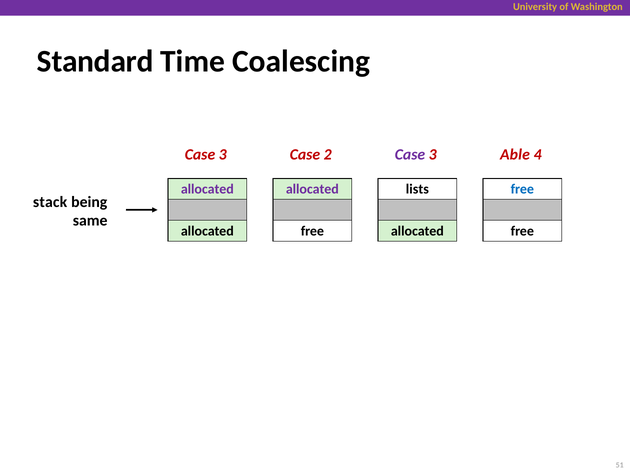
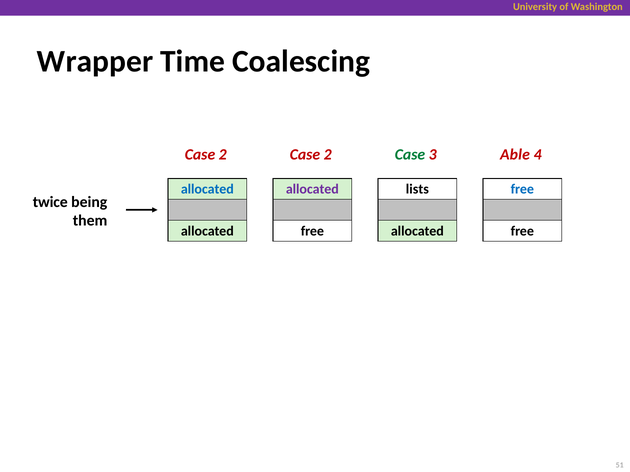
Standard: Standard -> Wrapper
3 at (223, 155): 3 -> 2
Case at (410, 155) colour: purple -> green
allocated at (207, 189) colour: purple -> blue
stack: stack -> twice
same: same -> them
